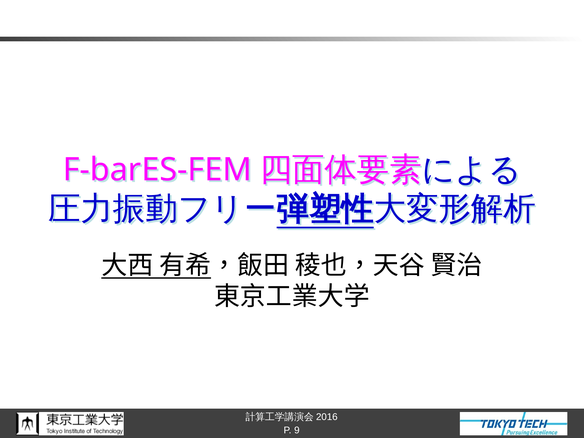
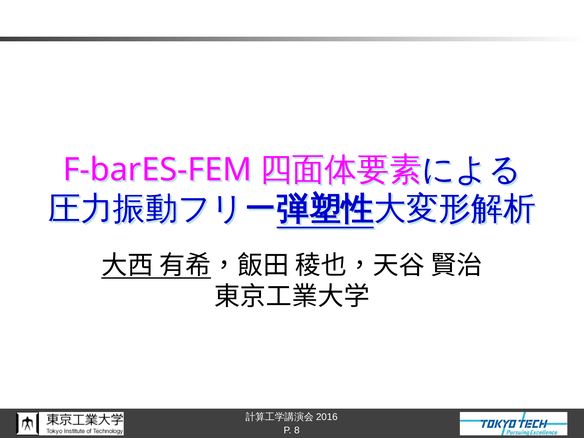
9: 9 -> 8
